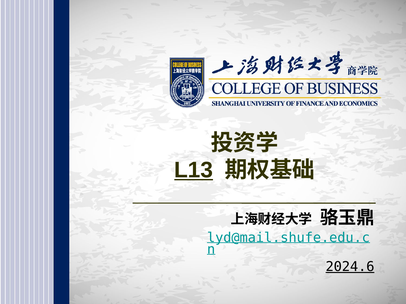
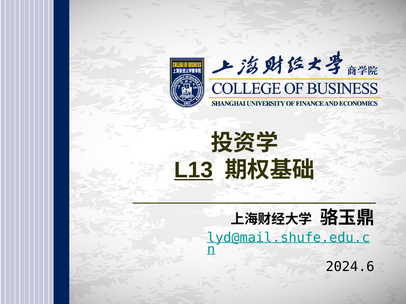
2024.6 underline: present -> none
